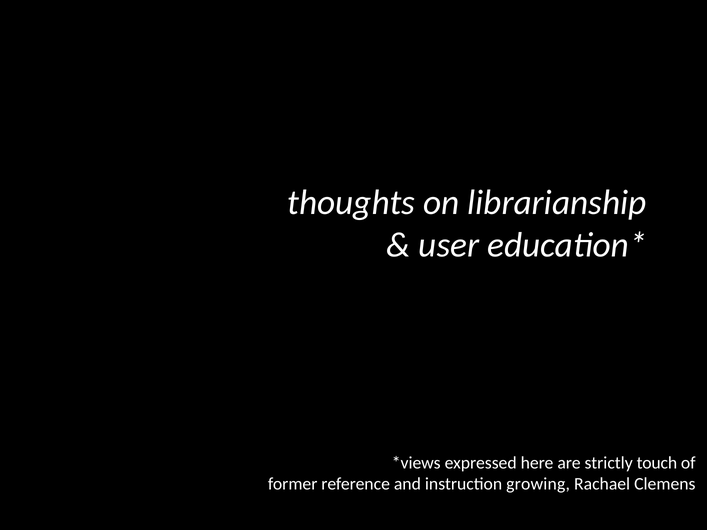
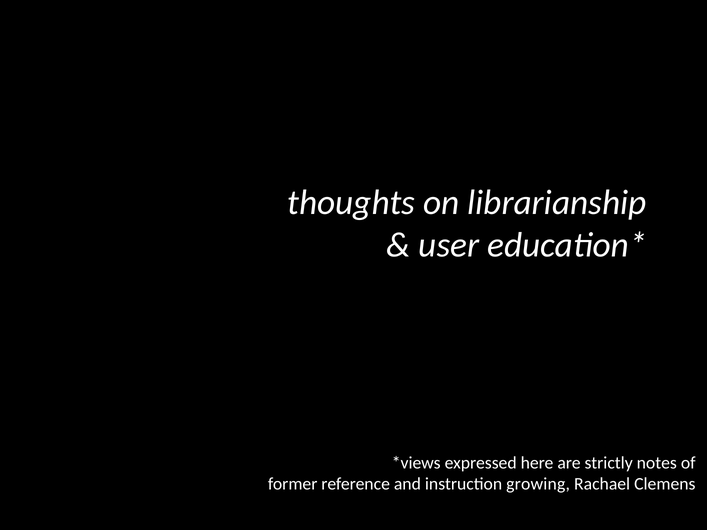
touch: touch -> notes
